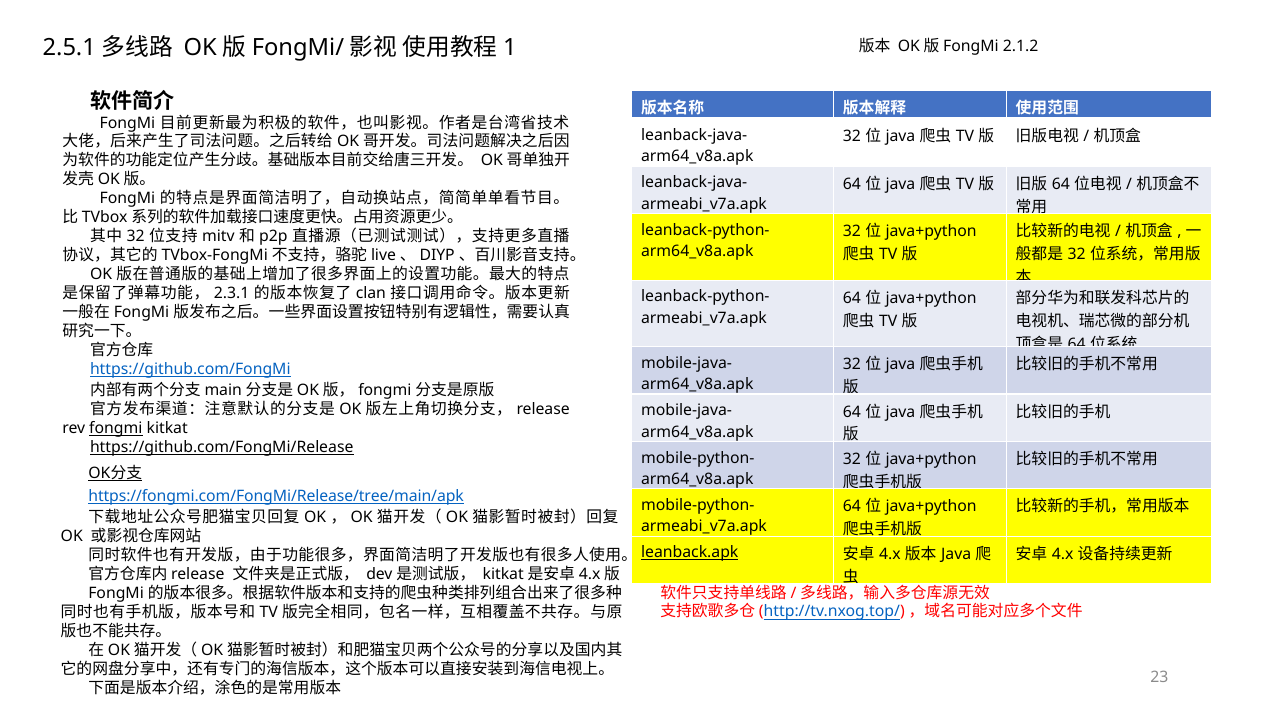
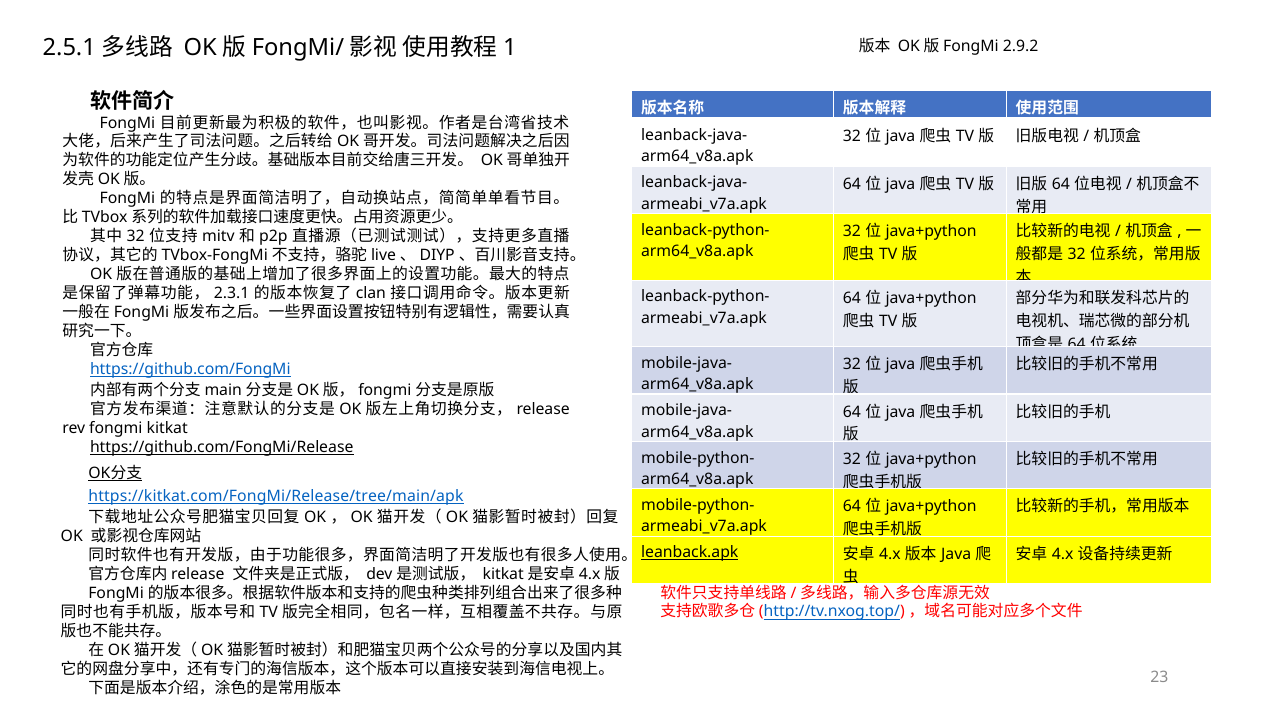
2.1.2: 2.1.2 -> 2.9.2
fongmi at (116, 429) underline: present -> none
https://fongmi.com/FongMi/Release/tree/main/apk: https://fongmi.com/FongMi/Release/tree/main/apk -> https://kitkat.com/FongMi/Release/tree/main/apk
